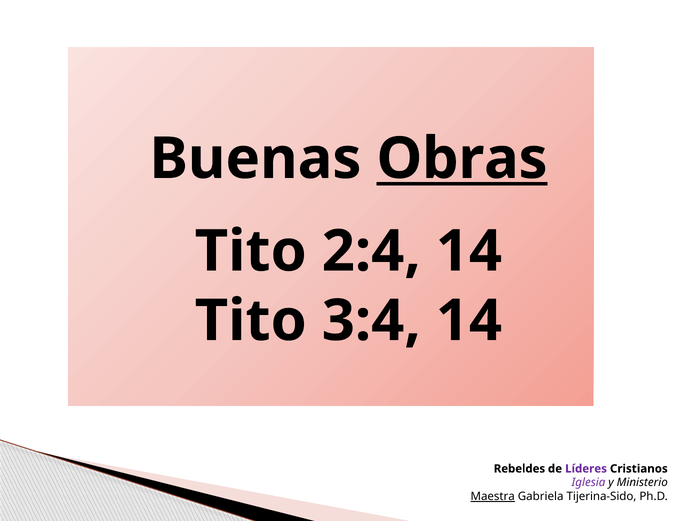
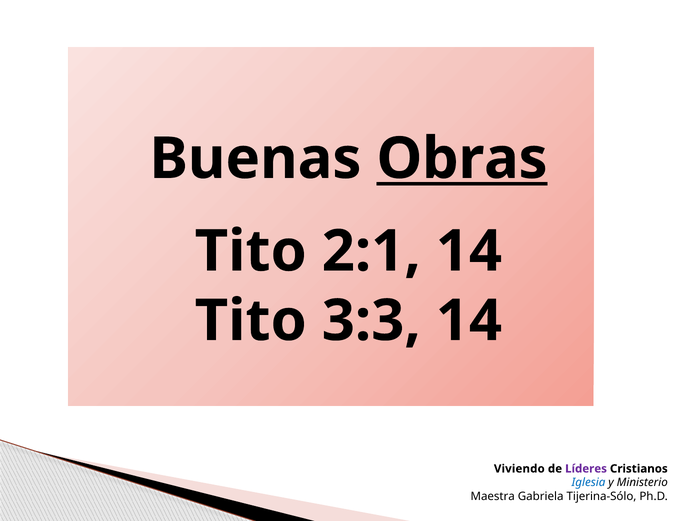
2:4: 2:4 -> 2:1
3:4: 3:4 -> 3:3
Rebeldes: Rebeldes -> Viviendo
Iglesia colour: purple -> blue
Maestra underline: present -> none
Tijerina-Sido: Tijerina-Sido -> Tijerina-Sólo
